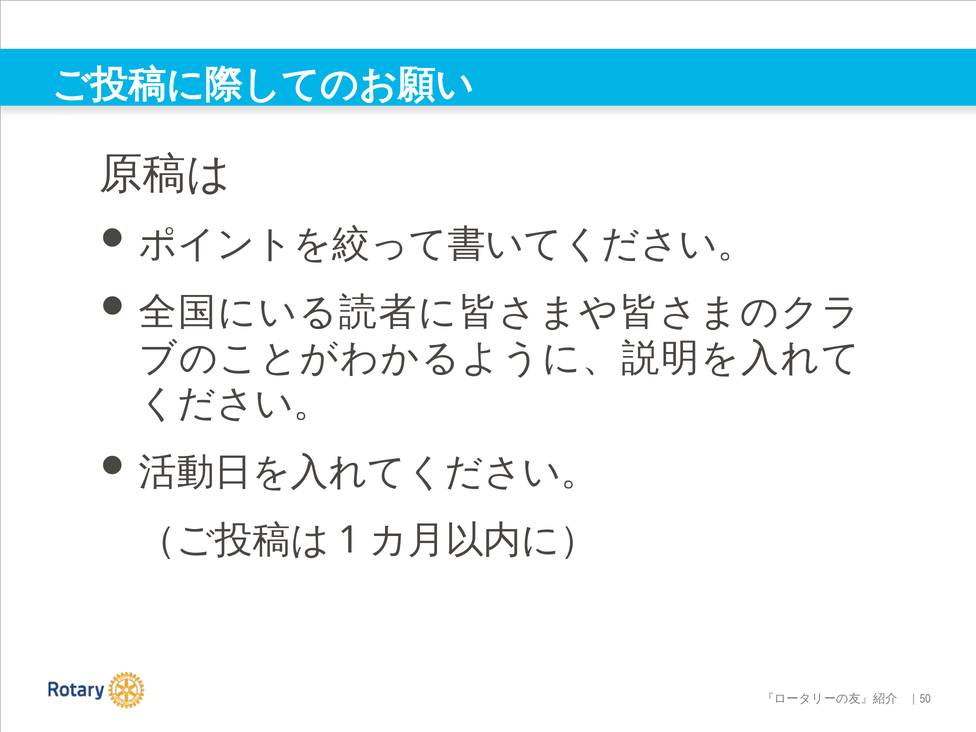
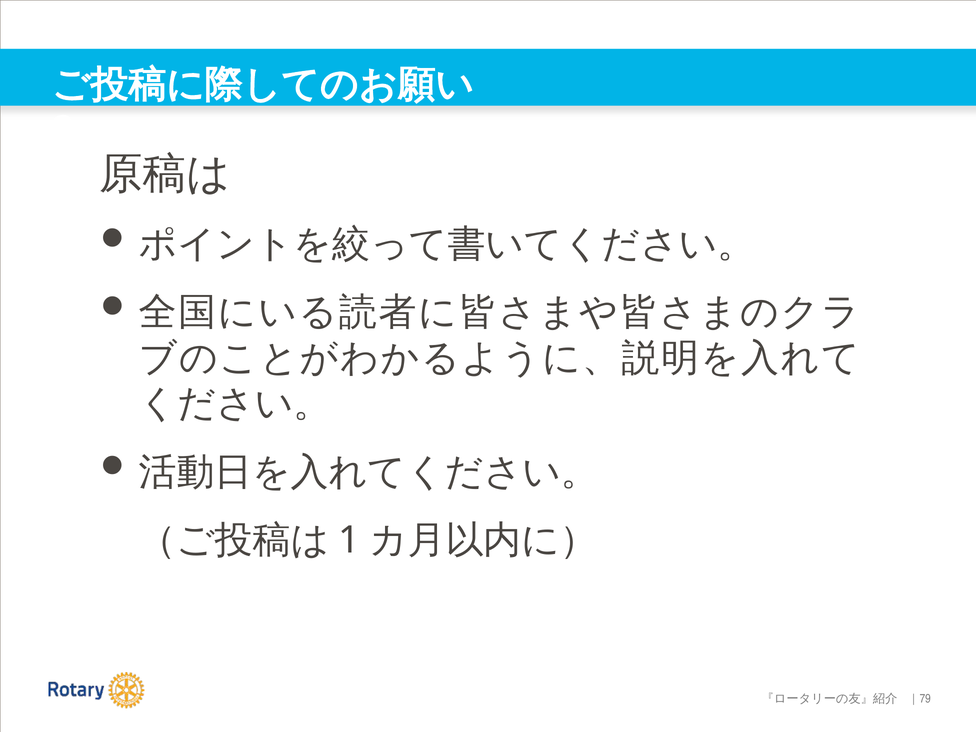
50: 50 -> 79
